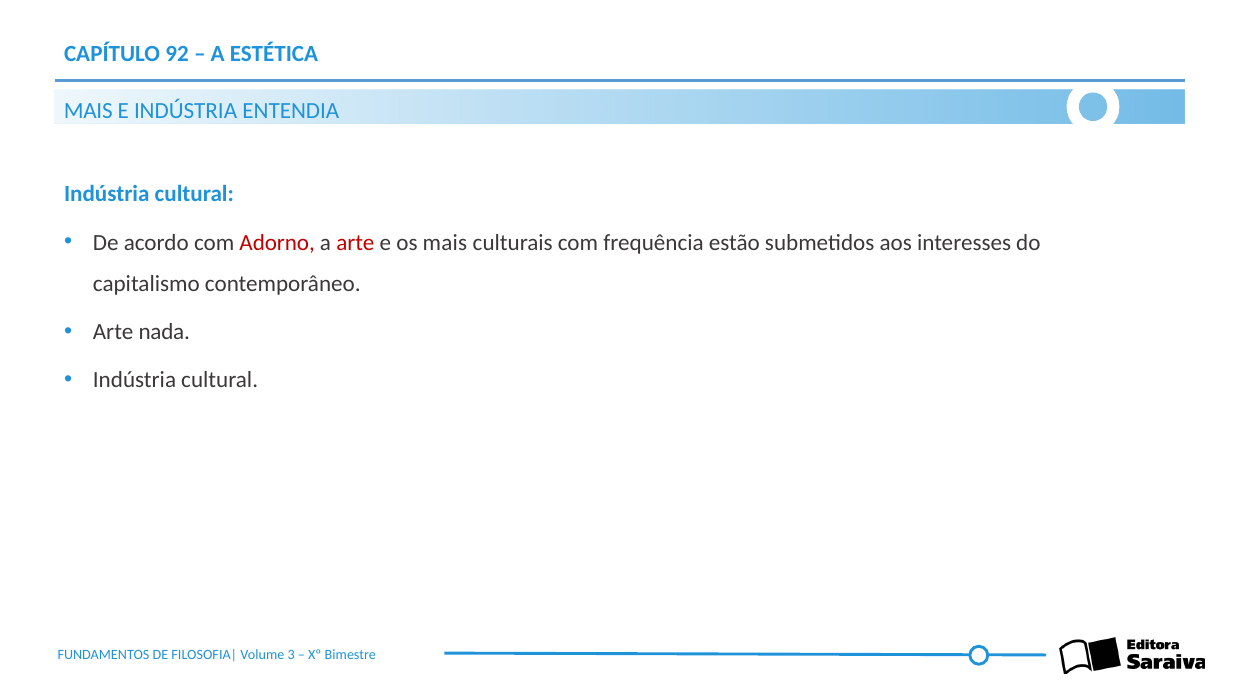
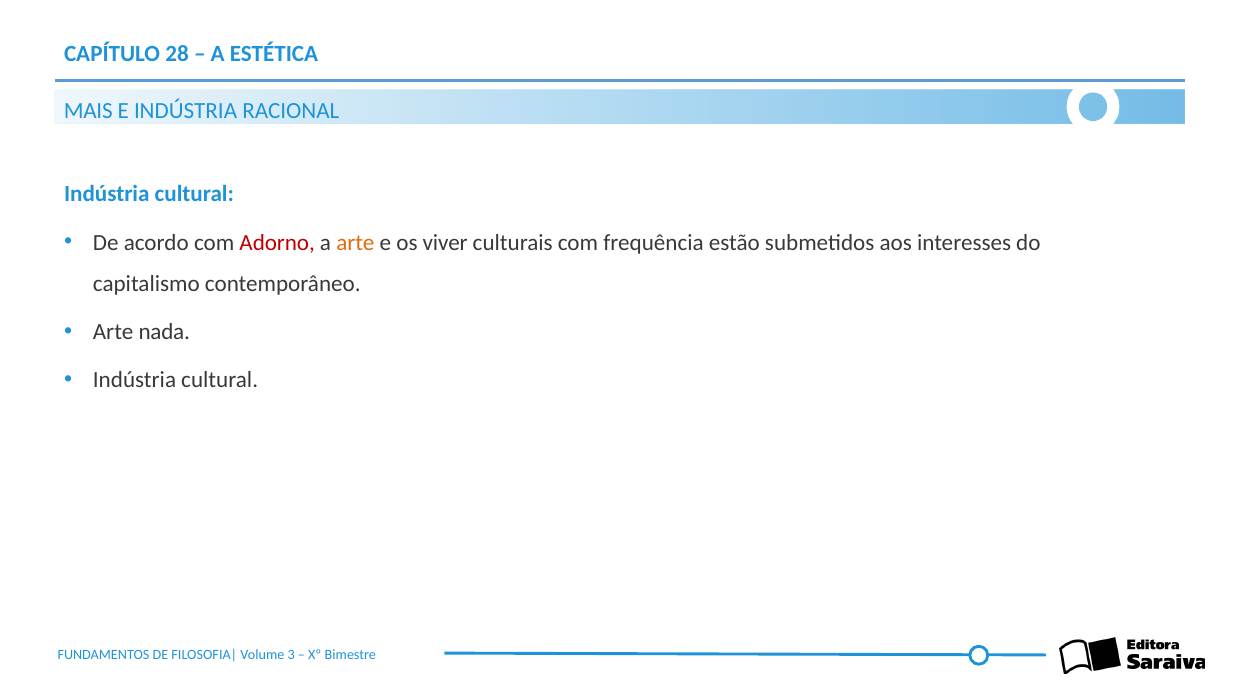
92: 92 -> 28
ENTENDIA: ENTENDIA -> RACIONAL
arte at (355, 242) colour: red -> orange
os mais: mais -> viver
